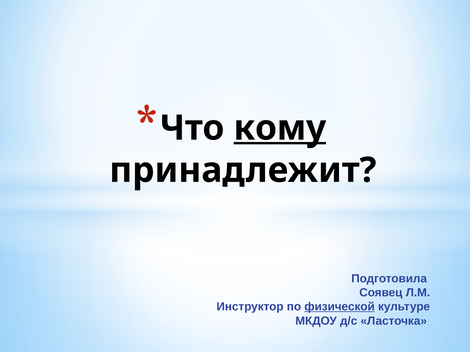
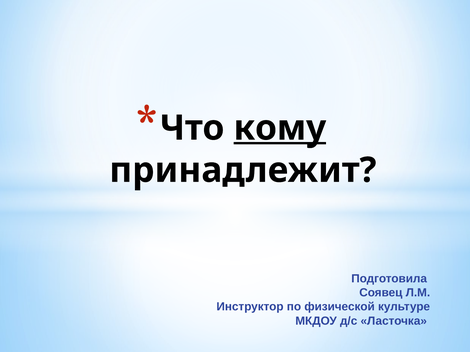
физической underline: present -> none
